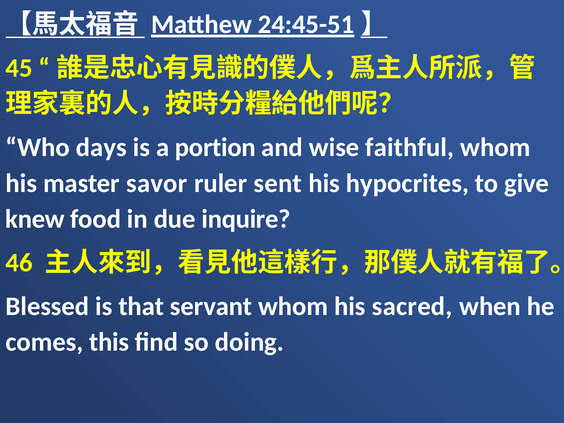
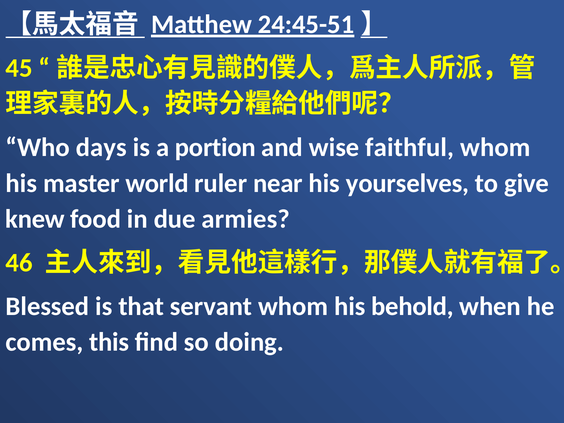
savor: savor -> world
sent: sent -> near
hypocrites: hypocrites -> yourselves
inquire: inquire -> armies
sacred: sacred -> behold
